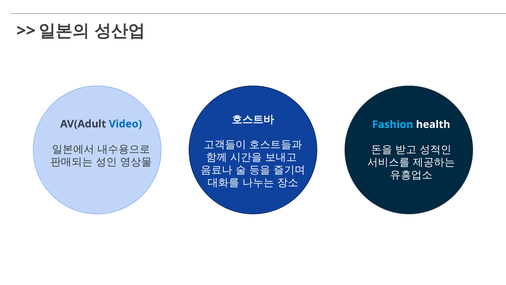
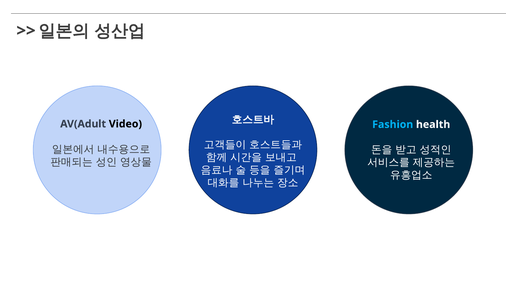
Video colour: blue -> black
